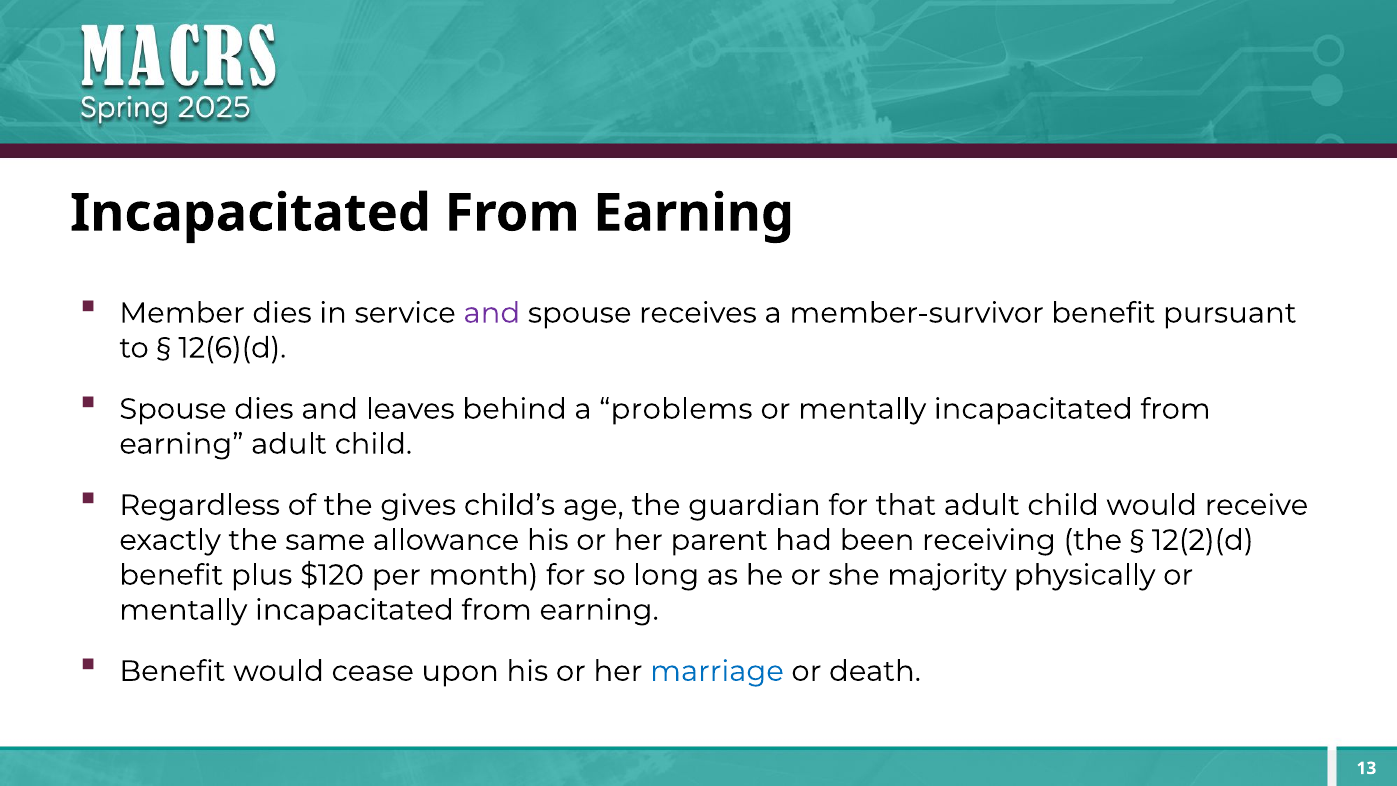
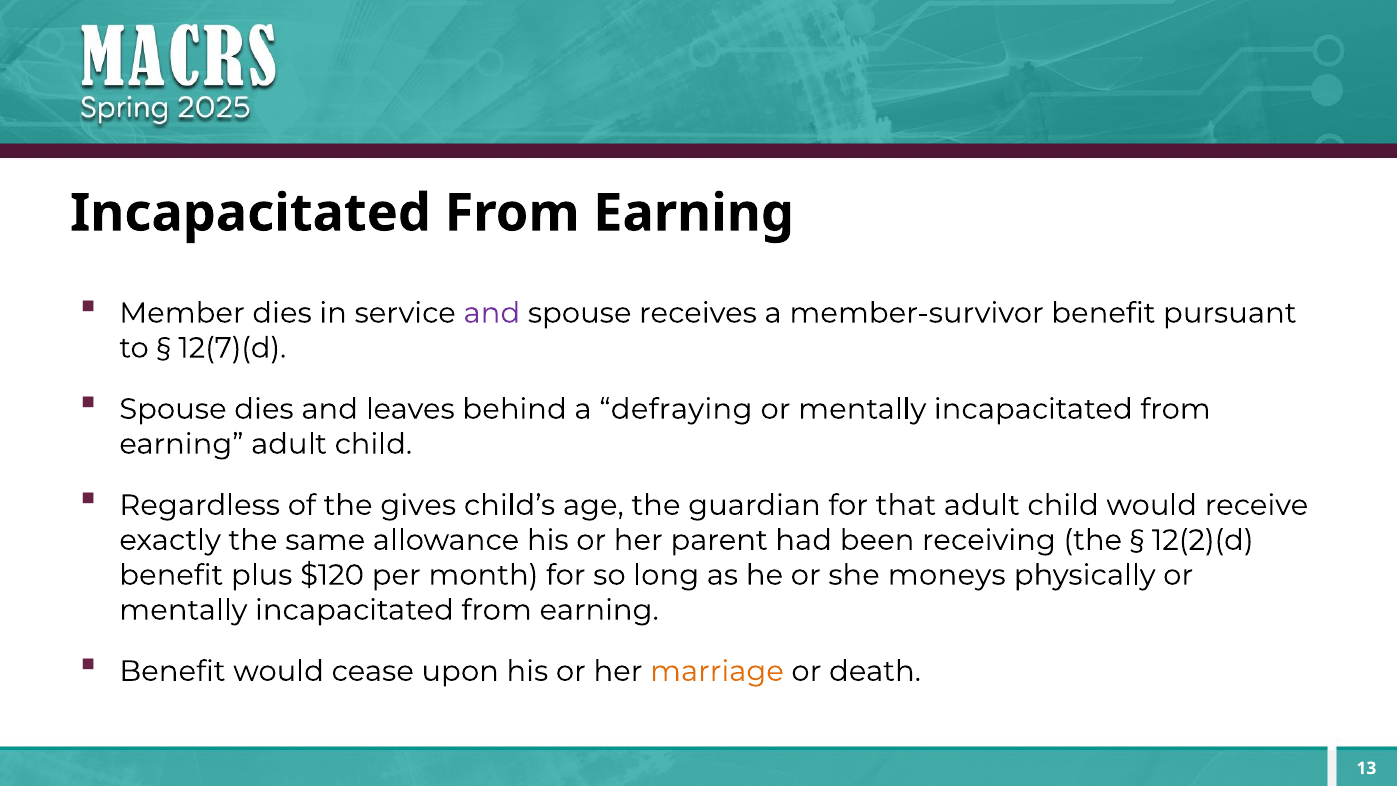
12(6)(d: 12(6)(d -> 12(7)(d
problems: problems -> defraying
majority: majority -> moneys
marriage colour: blue -> orange
